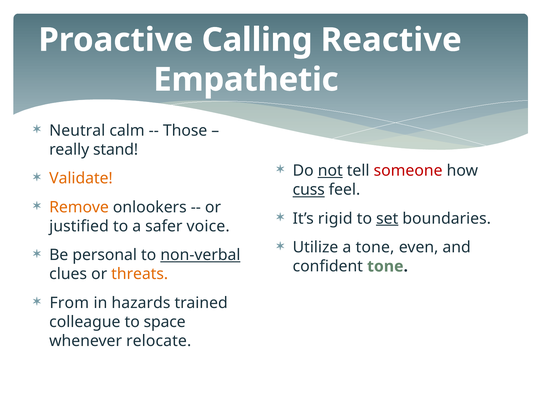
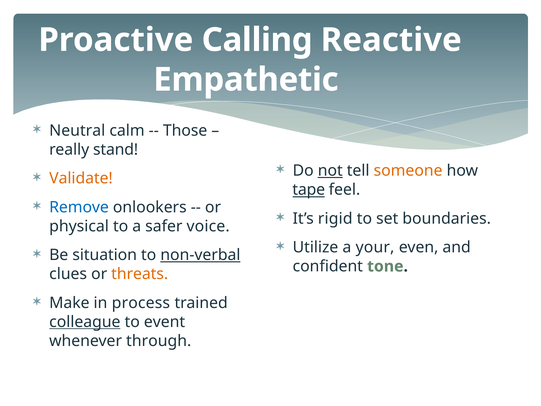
someone colour: red -> orange
cuss: cuss -> tape
Remove colour: orange -> blue
set underline: present -> none
justified: justified -> physical
a tone: tone -> your
personal: personal -> situation
From: From -> Make
hazards: hazards -> process
colleague underline: none -> present
space: space -> event
relocate: relocate -> through
